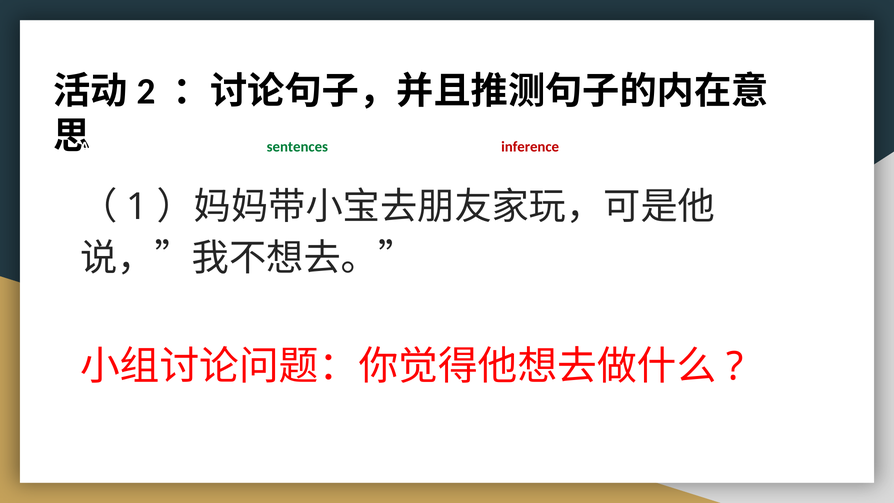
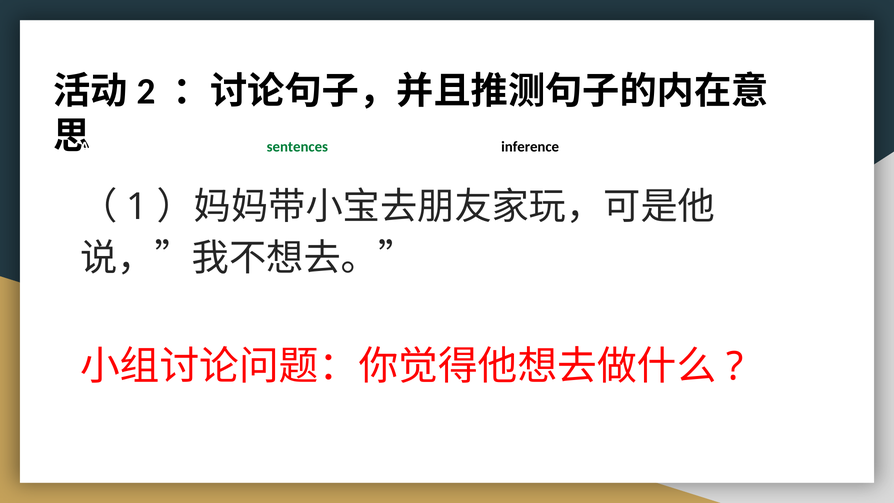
inference colour: red -> black
